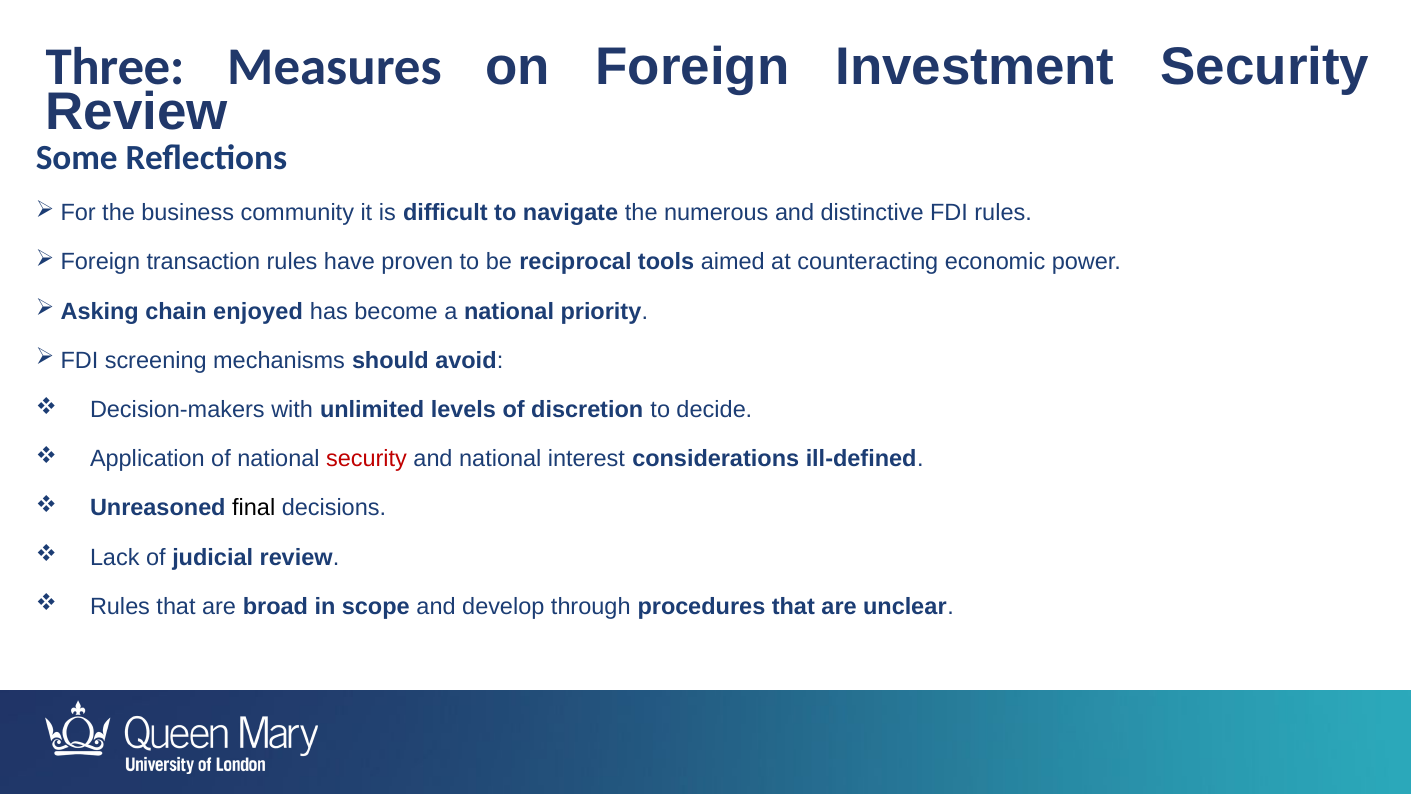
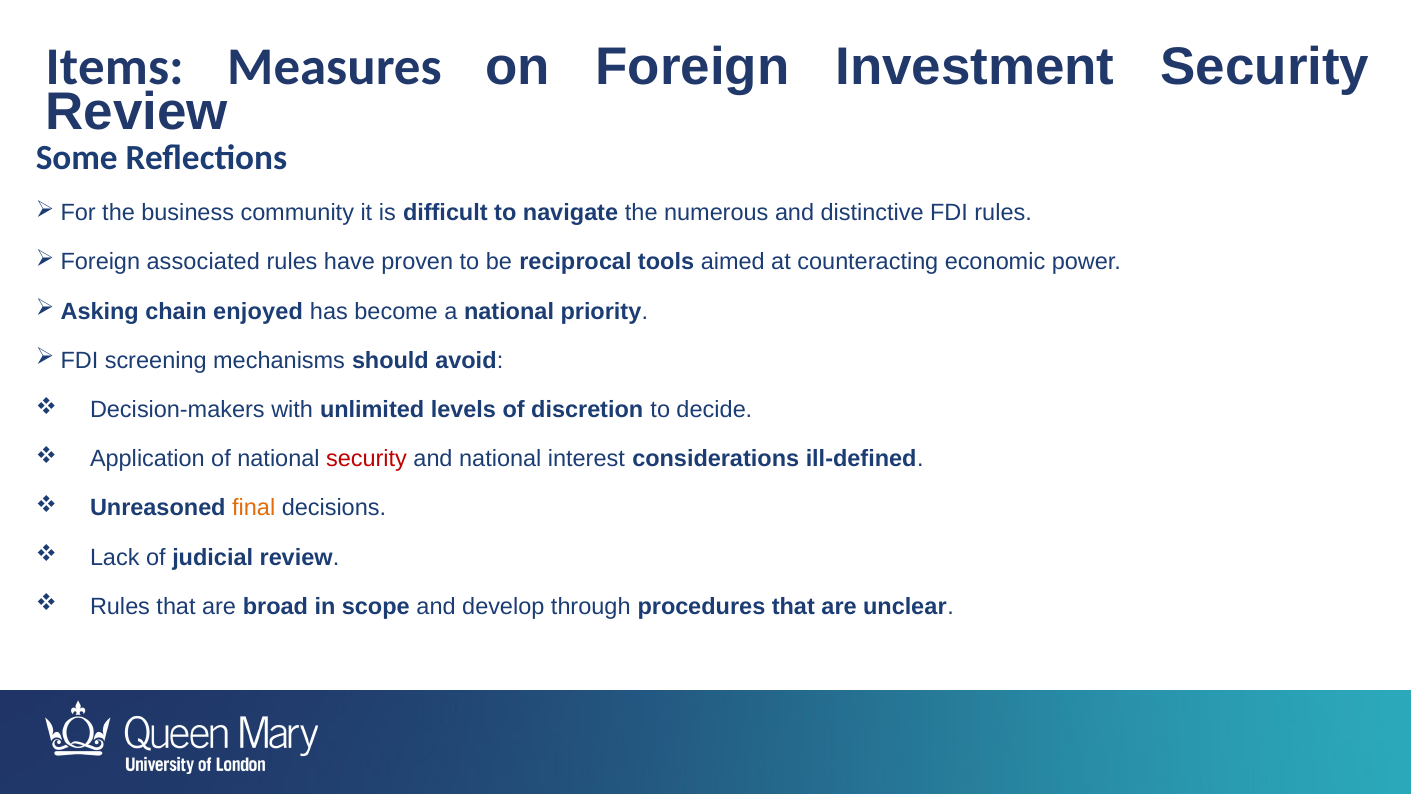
Three: Three -> Items
transaction: transaction -> associated
final colour: black -> orange
